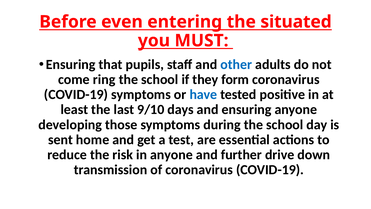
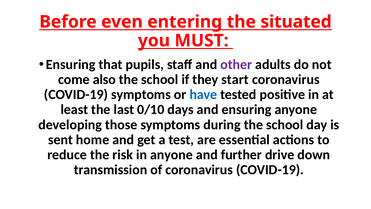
other colour: blue -> purple
ring: ring -> also
form: form -> start
9/10: 9/10 -> 0/10
